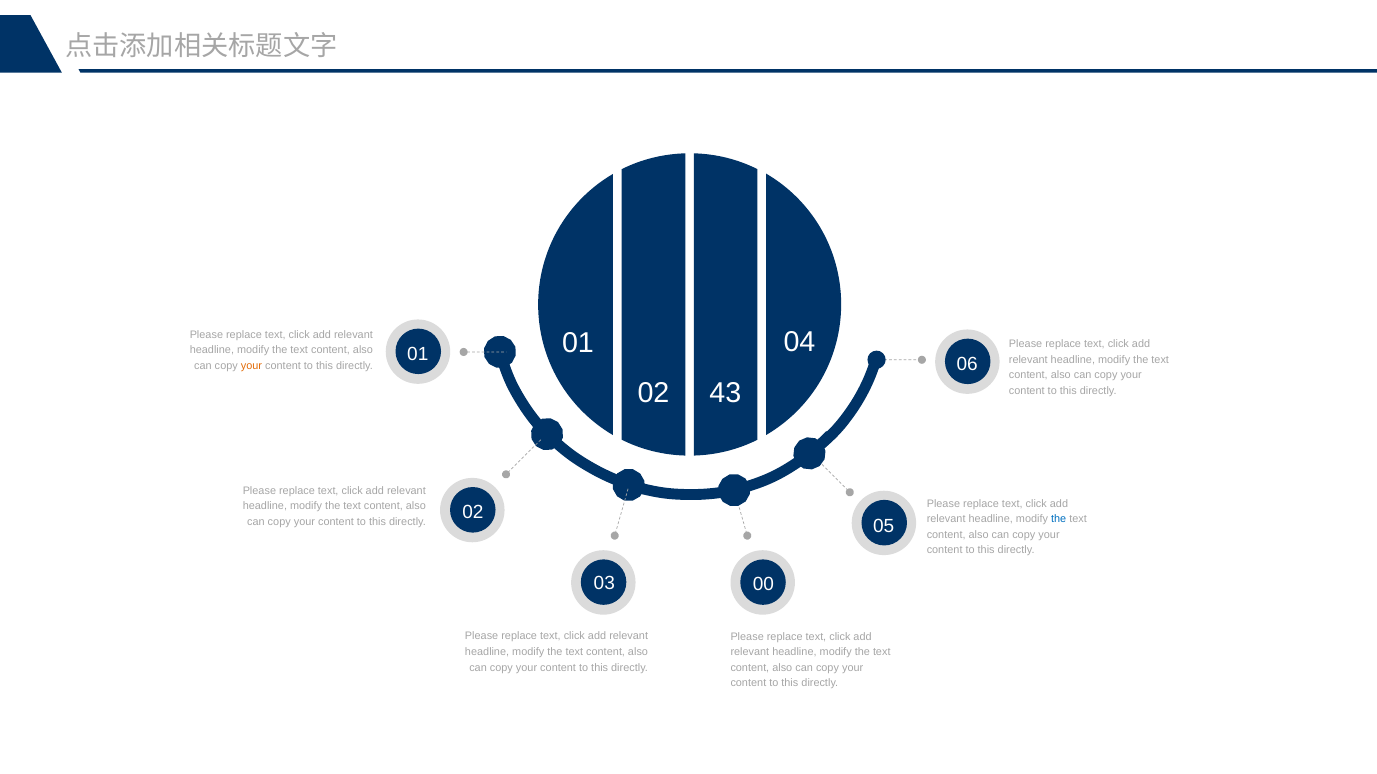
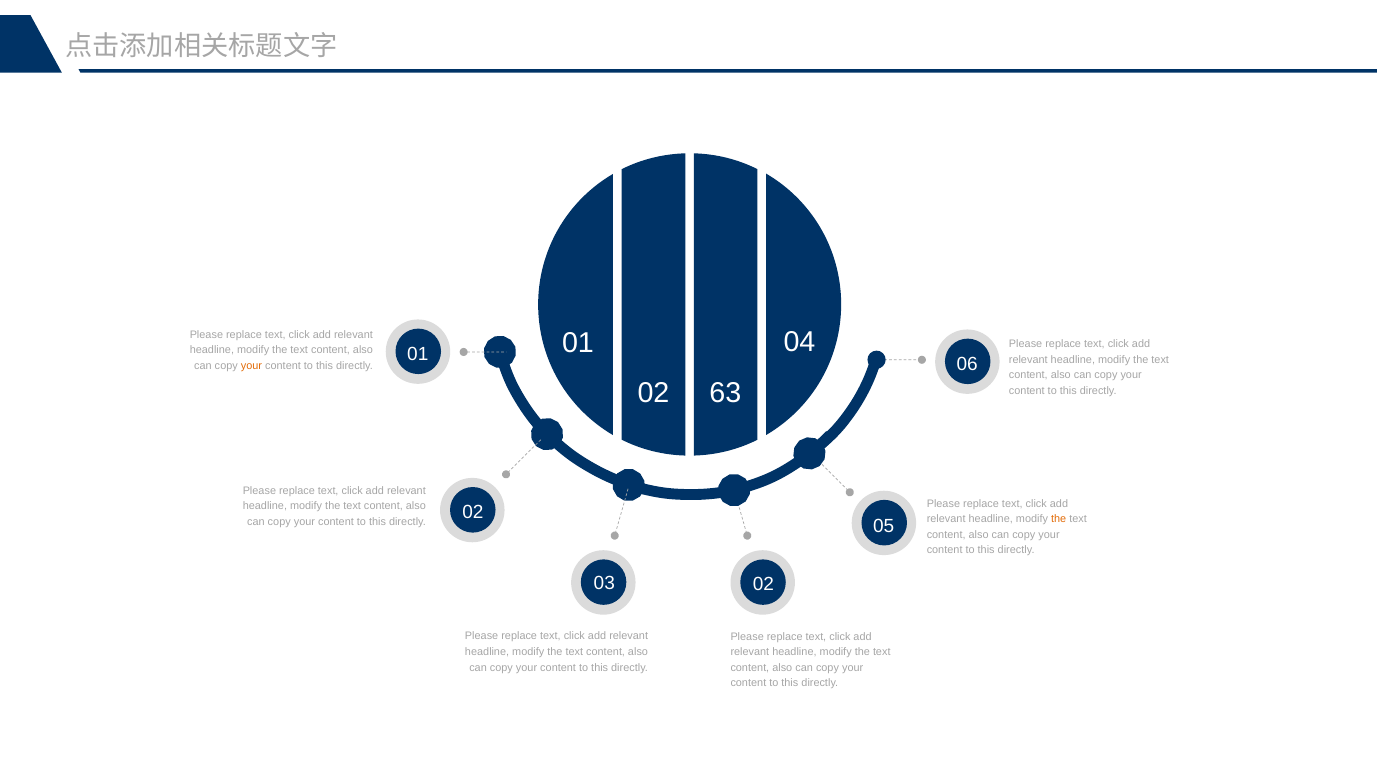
43: 43 -> 63
the at (1059, 520) colour: blue -> orange
03 00: 00 -> 02
